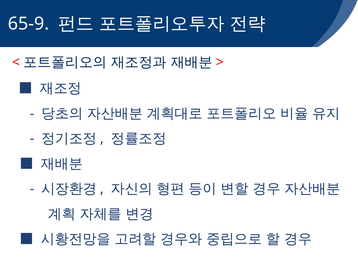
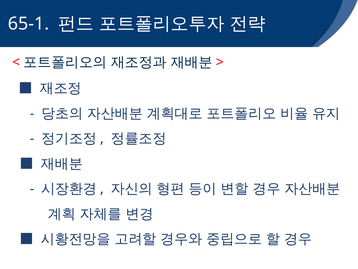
65-9: 65-9 -> 65-1
